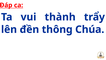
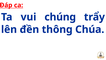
thành: thành -> chúng
